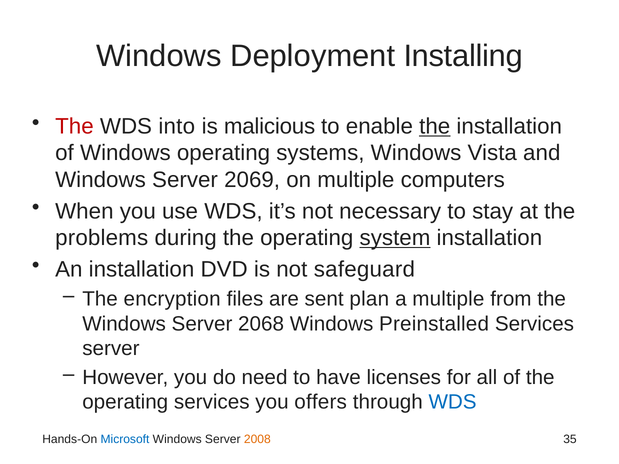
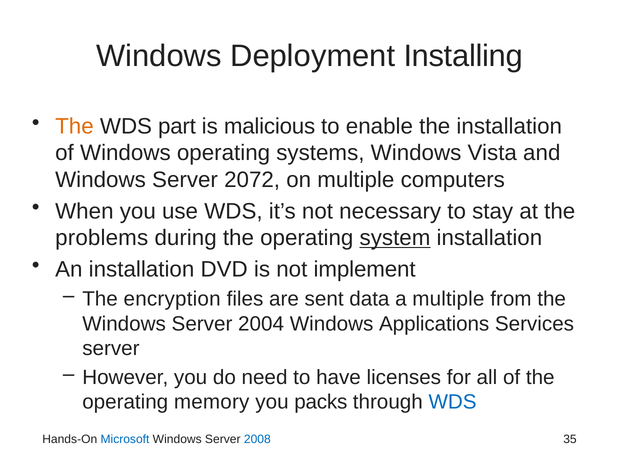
The at (74, 126) colour: red -> orange
into: into -> part
the at (435, 126) underline: present -> none
2069: 2069 -> 2072
safeguard: safeguard -> implement
plan: plan -> data
2068: 2068 -> 2004
Preinstalled: Preinstalled -> Applications
operating services: services -> memory
offers: offers -> packs
2008 colour: orange -> blue
